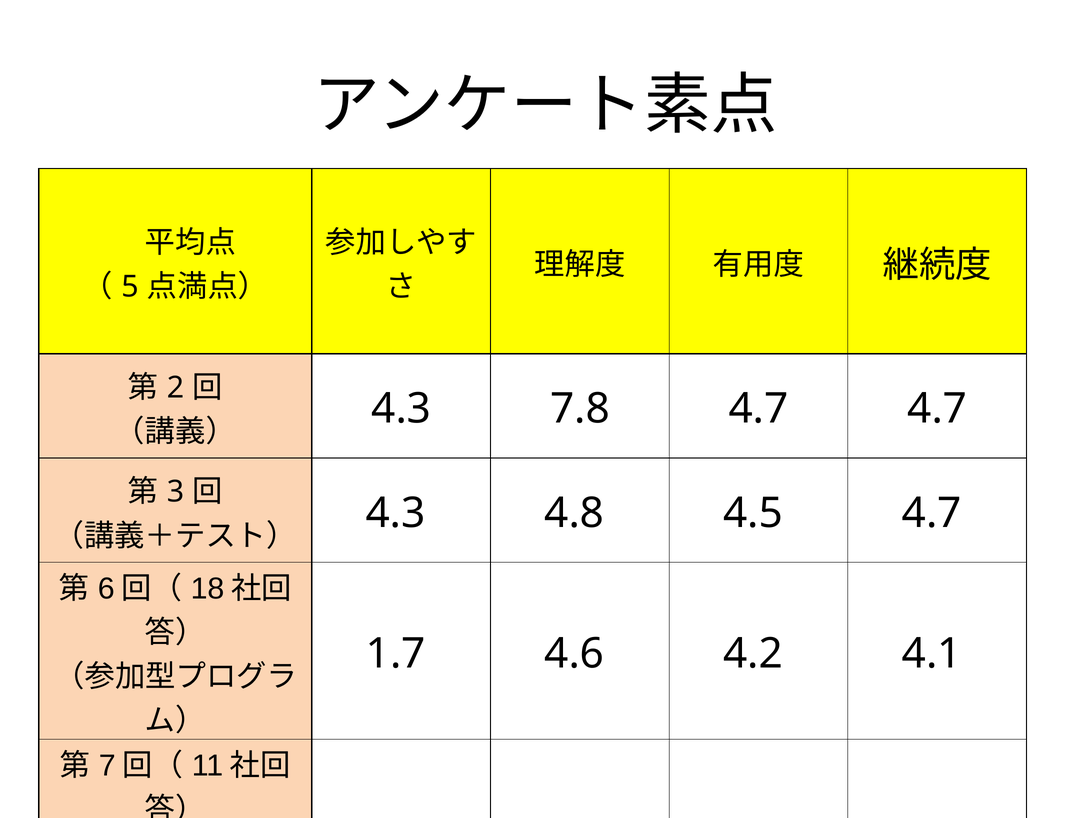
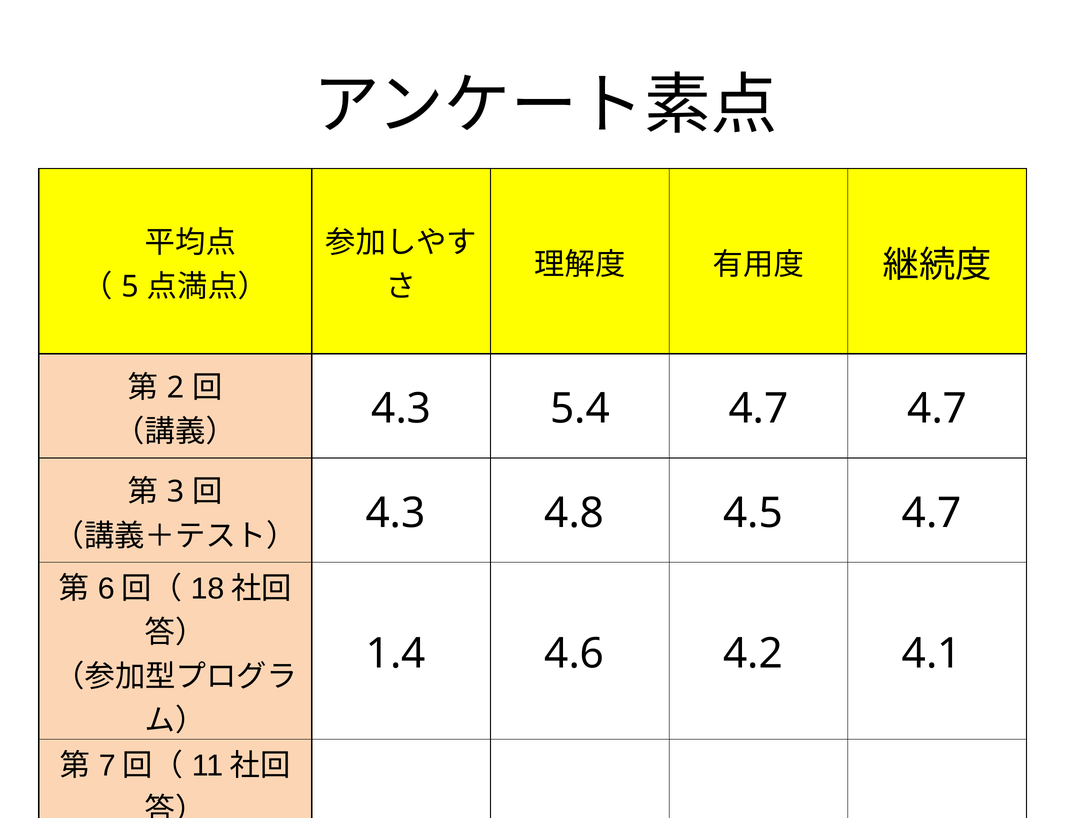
7.8: 7.8 -> 5.4
1.7: 1.7 -> 1.4
